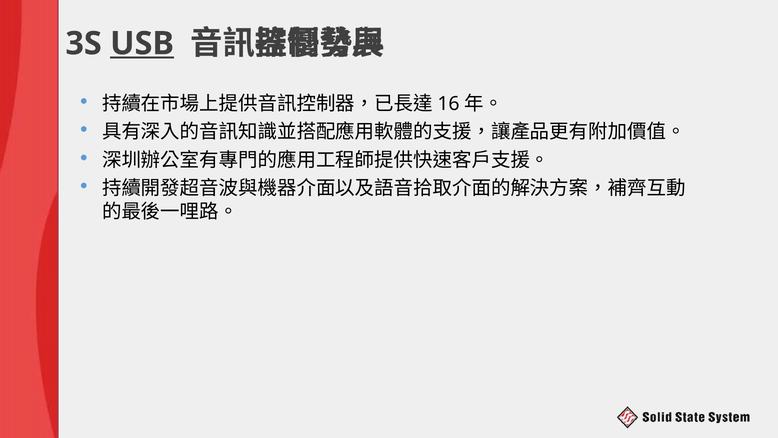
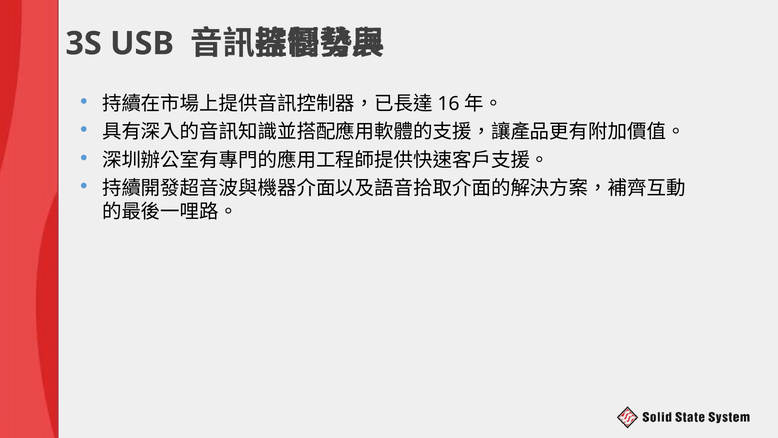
USB underline: present -> none
